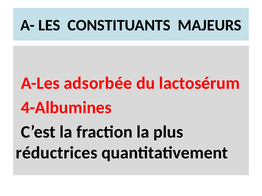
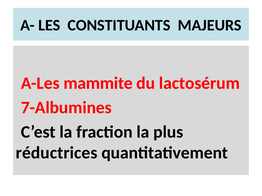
adsorbée: adsorbée -> mammite
4-Albumines: 4-Albumines -> 7-Albumines
